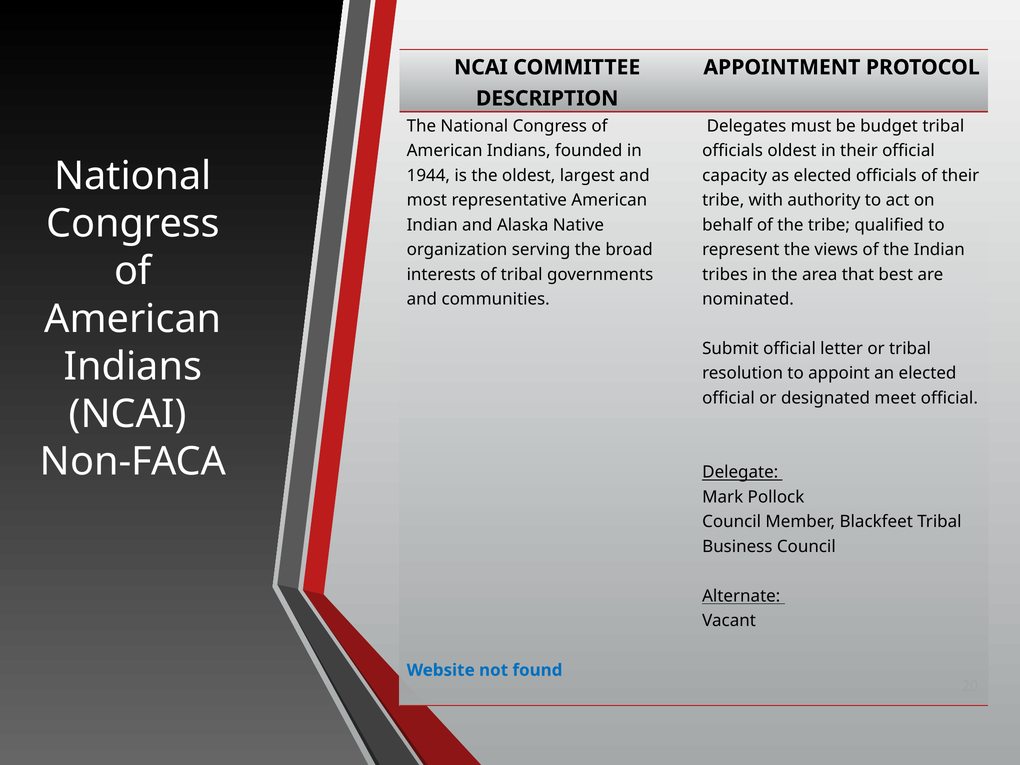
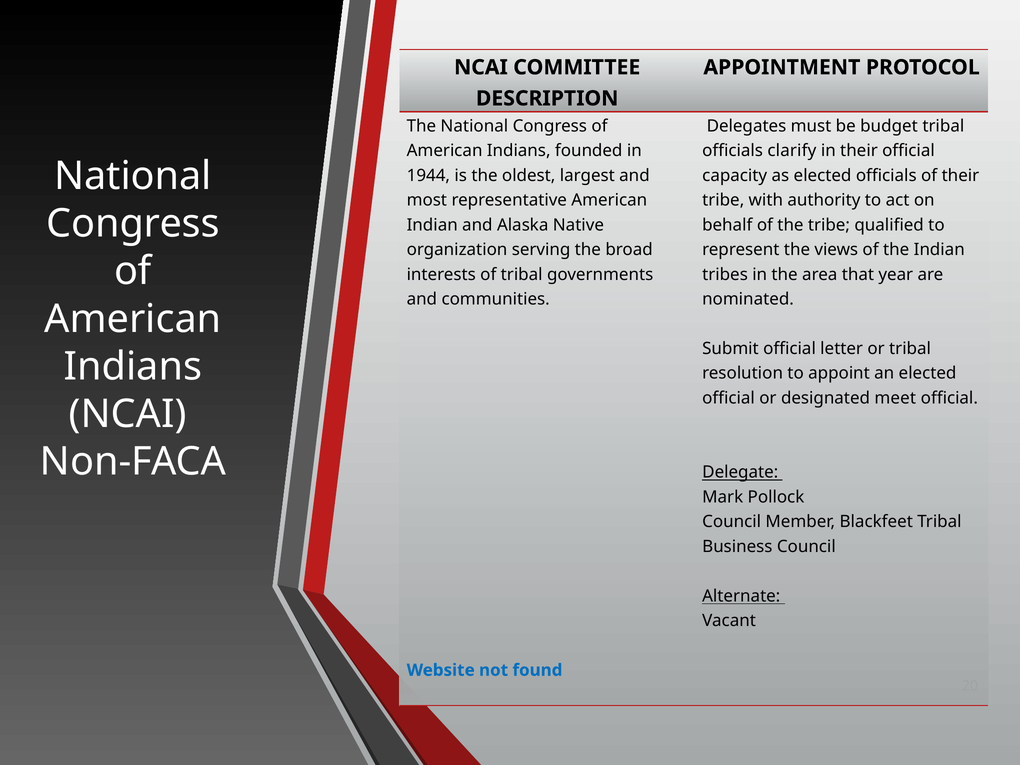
officials oldest: oldest -> clarify
best: best -> year
